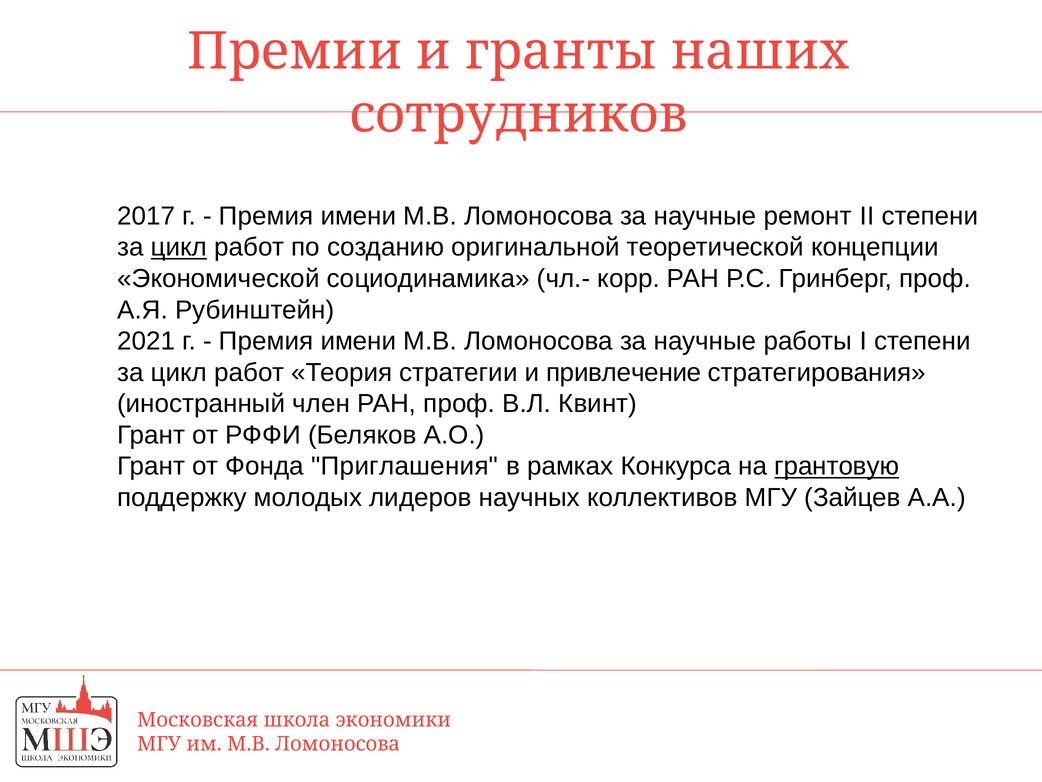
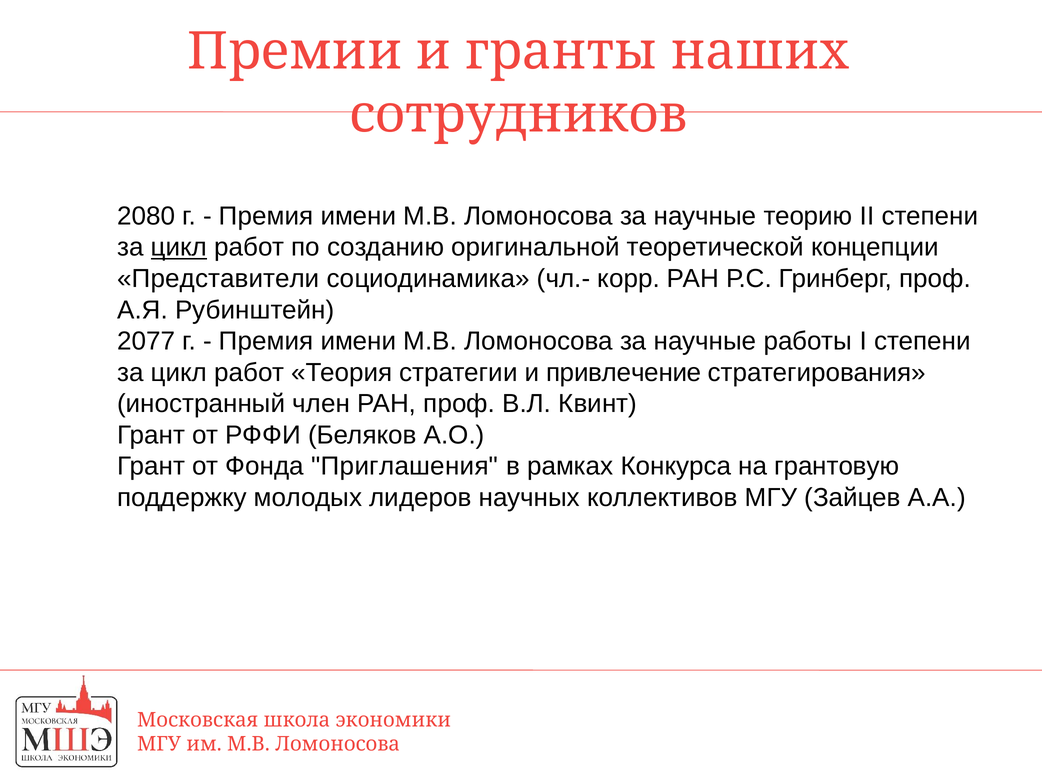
2017: 2017 -> 2080
ремонт: ремонт -> теорию
Экономической: Экономической -> Представители
2021: 2021 -> 2077
грантовую underline: present -> none
